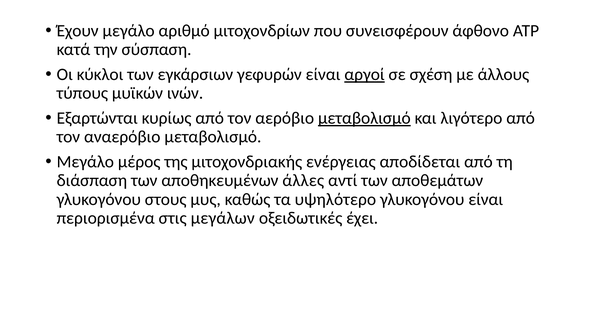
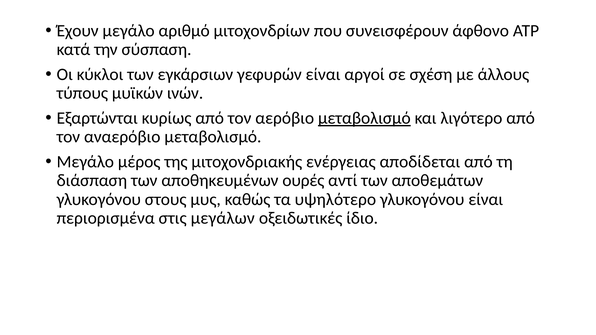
αργοί underline: present -> none
άλλες: άλλες -> ουρές
έχει: έχει -> ίδιο
